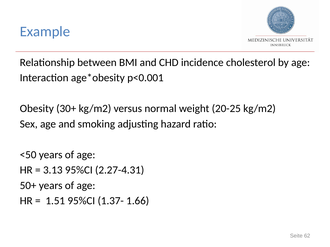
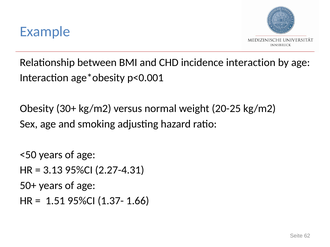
incidence cholesterol: cholesterol -> interaction
